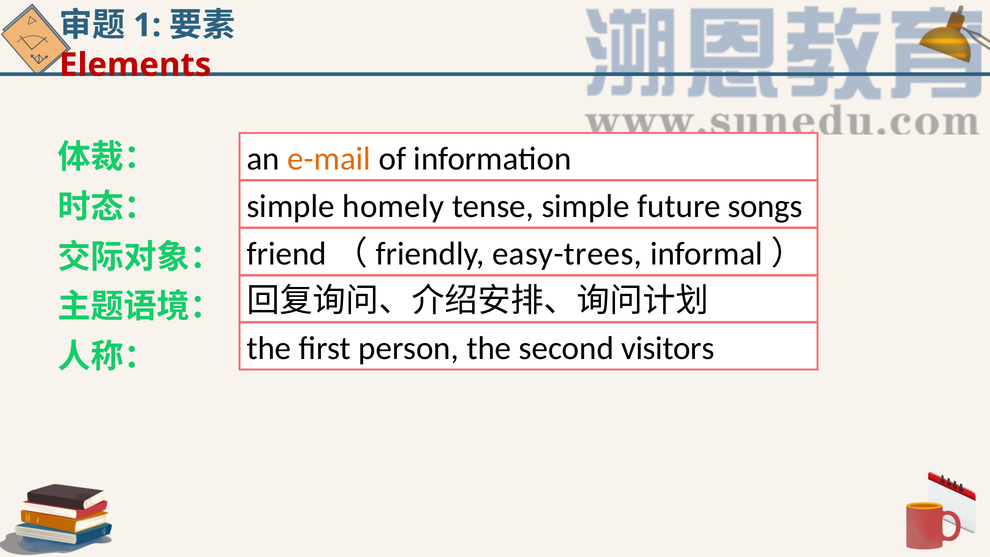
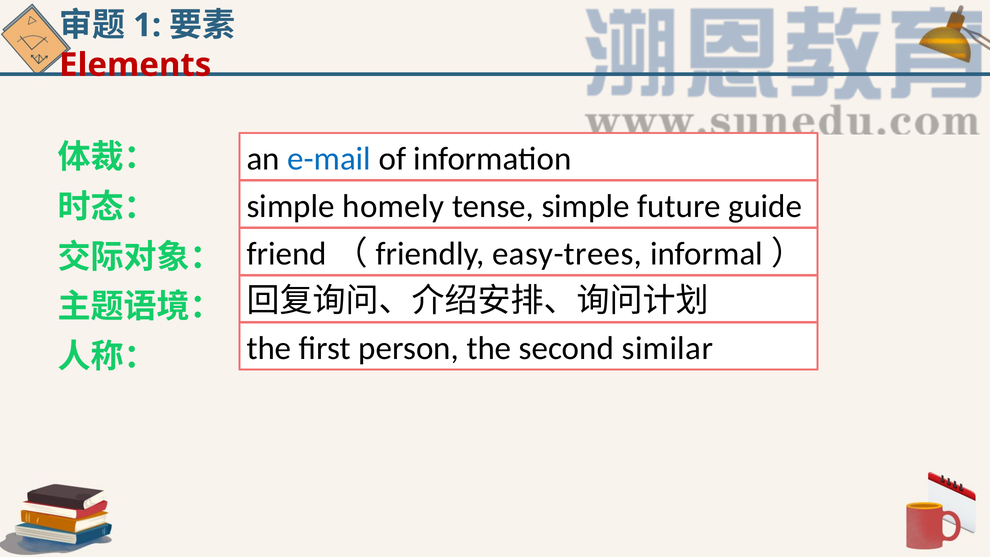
e-mail colour: orange -> blue
songs: songs -> guide
visitors: visitors -> similar
